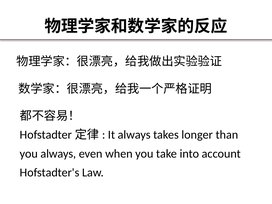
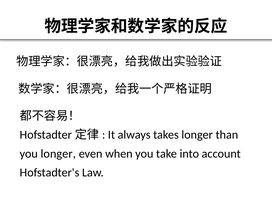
you always: always -> longer
